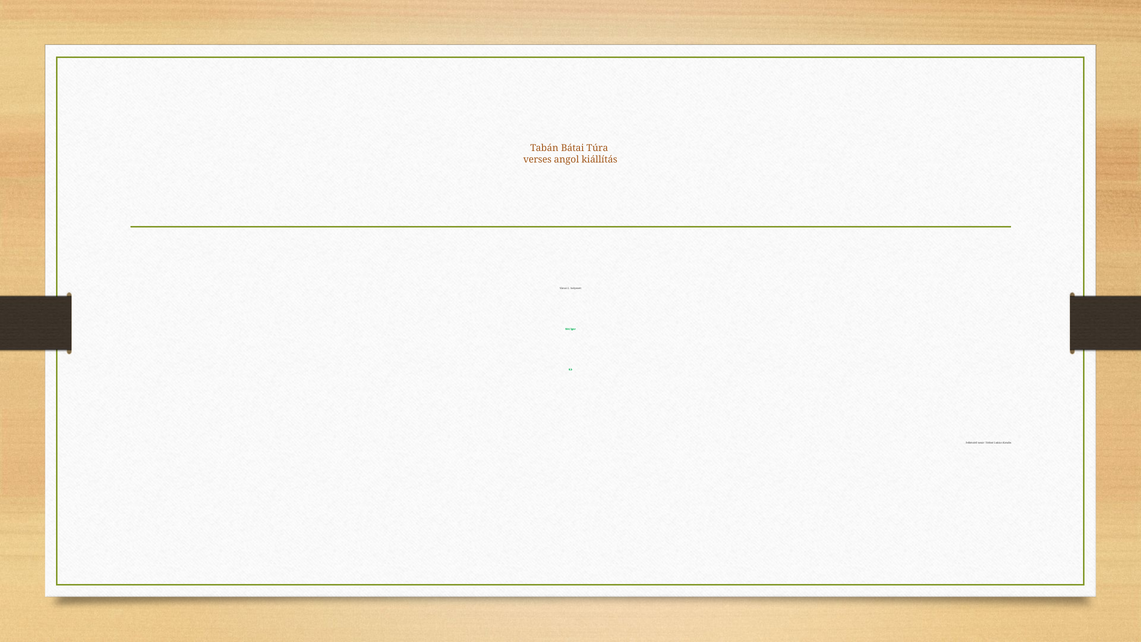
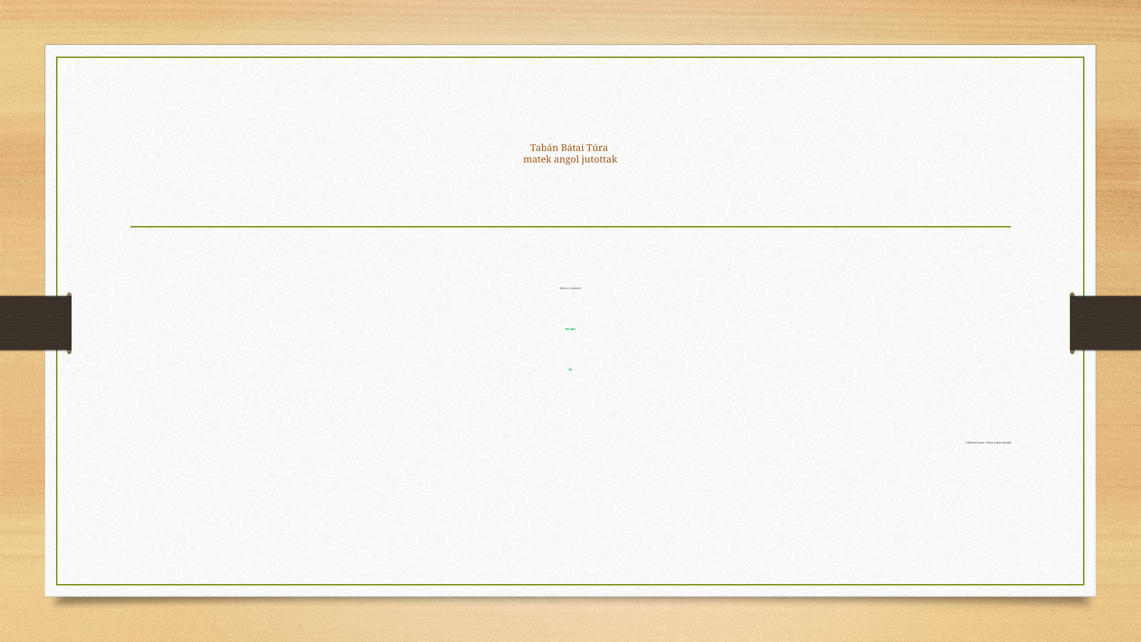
verses: verses -> matek
kiállítás: kiállítás -> jutottak
